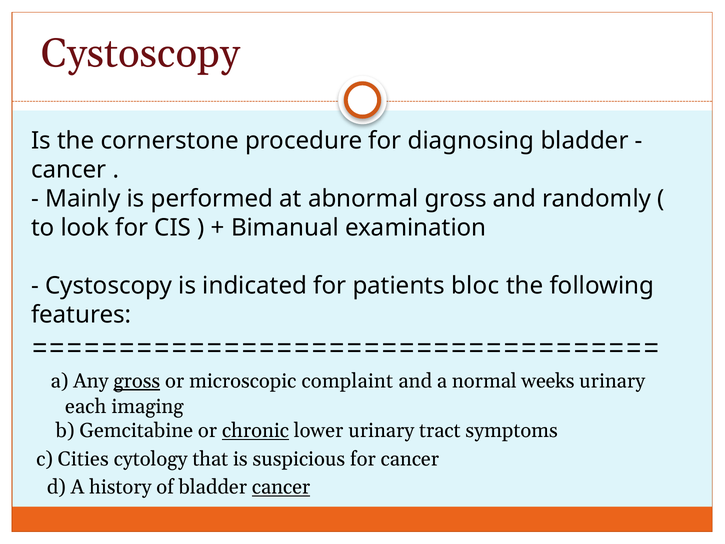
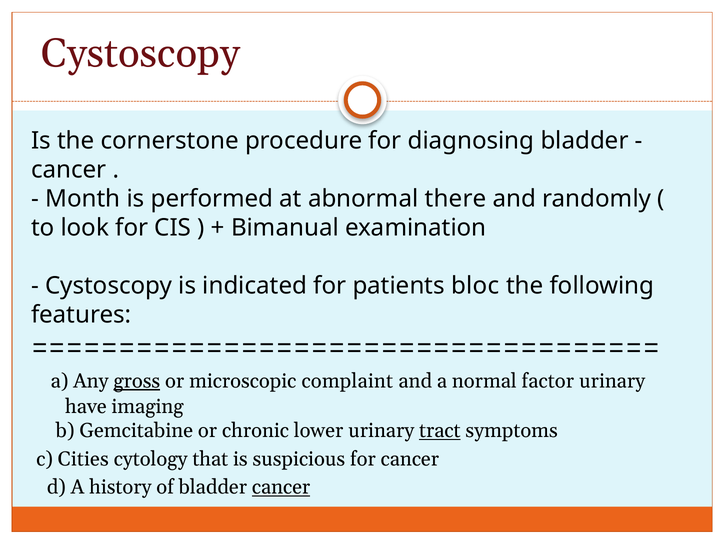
Mainly: Mainly -> Month
abnormal gross: gross -> there
weeks: weeks -> factor
each: each -> have
chronic underline: present -> none
tract underline: none -> present
